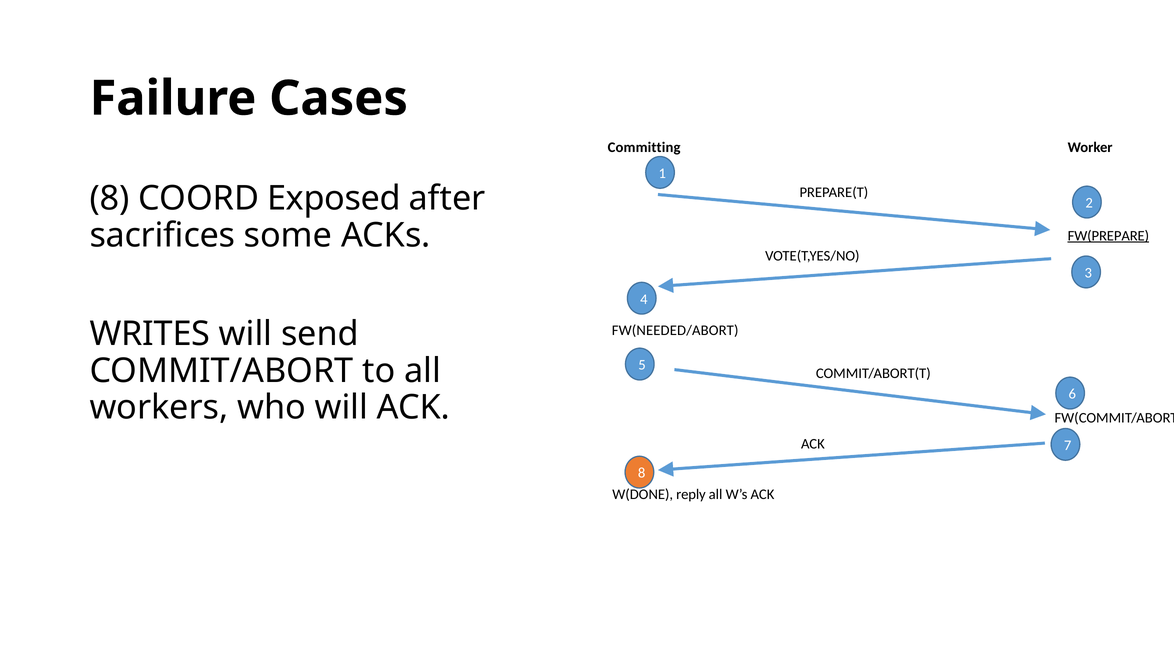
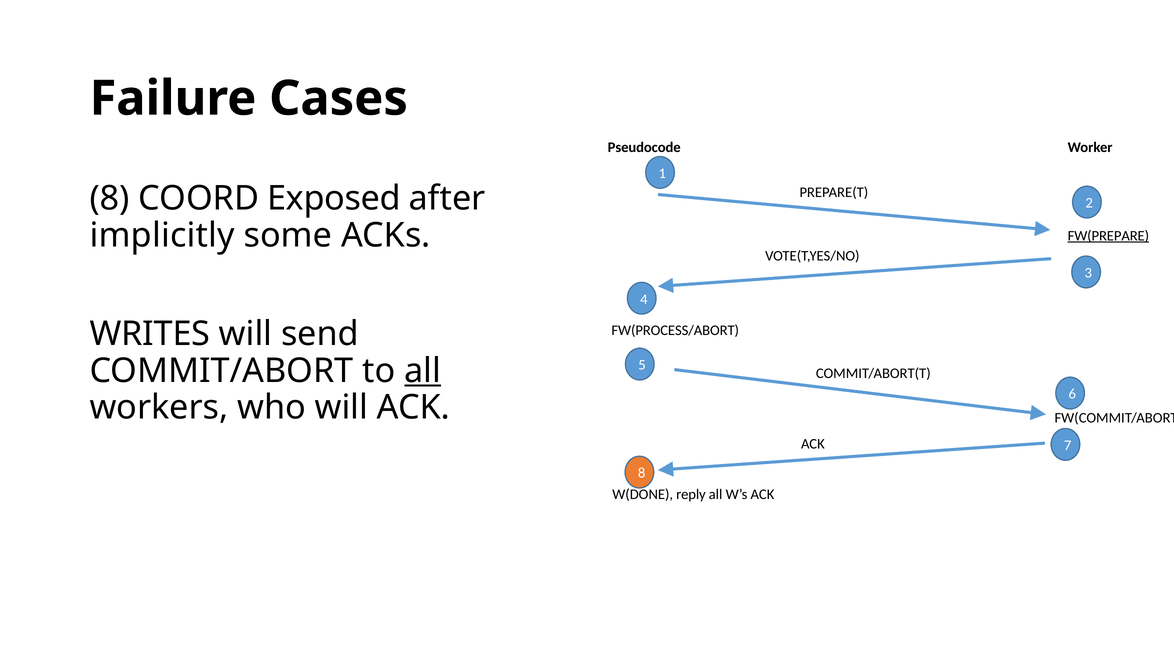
Committing: Committing -> Pseudocode
sacrifices: sacrifices -> implicitly
FW(NEEDED/ABORT: FW(NEEDED/ABORT -> FW(PROCESS/ABORT
all at (423, 371) underline: none -> present
